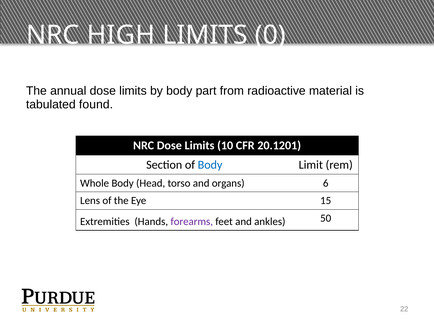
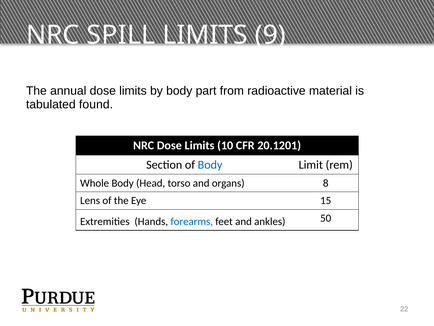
HIGH: HIGH -> SPILL
0: 0 -> 9
6: 6 -> 8
forearms colour: purple -> blue
